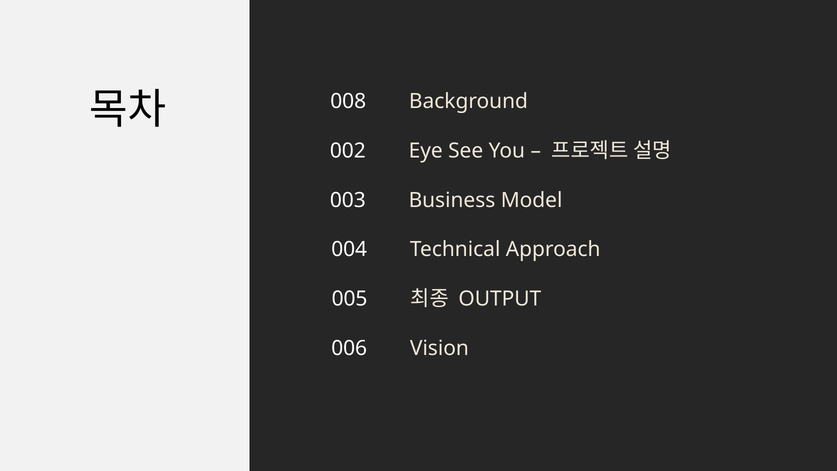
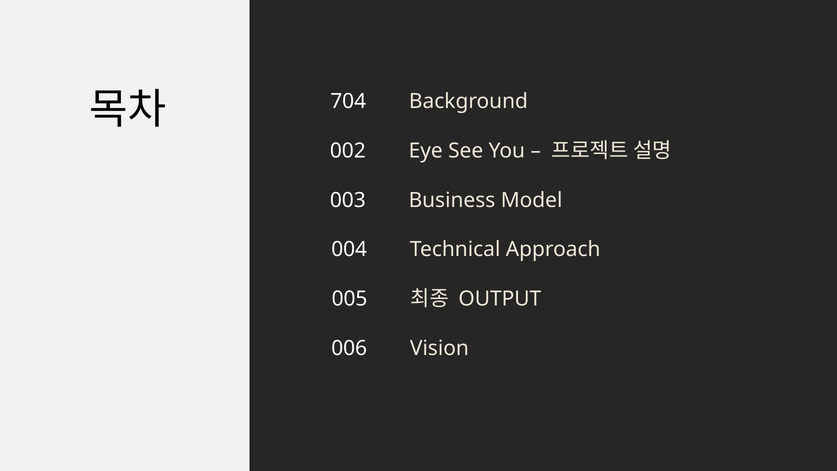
008: 008 -> 704
